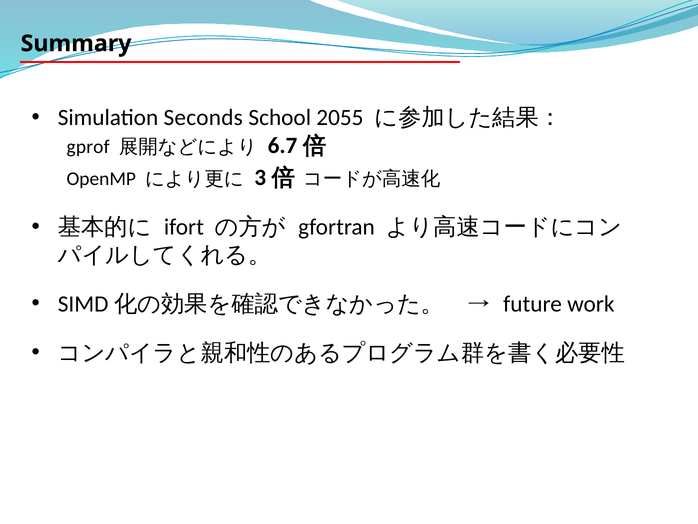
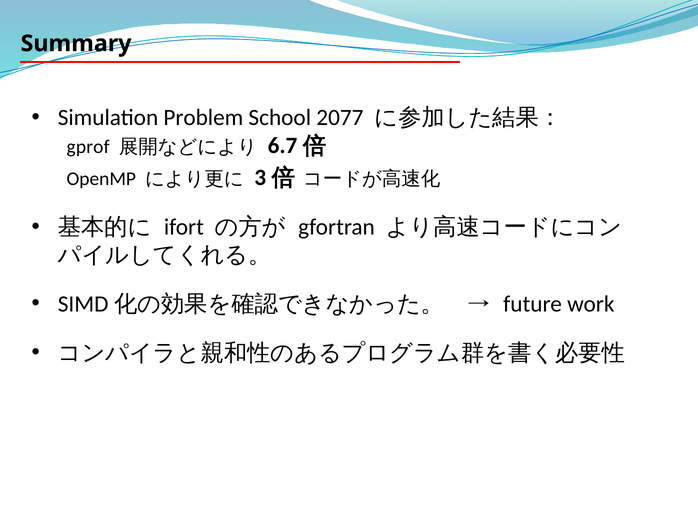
Seconds: Seconds -> Problem
2055: 2055 -> 2077
